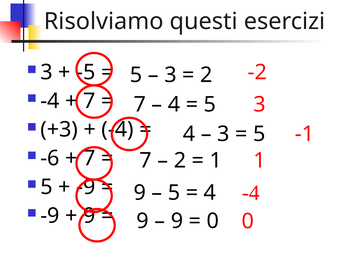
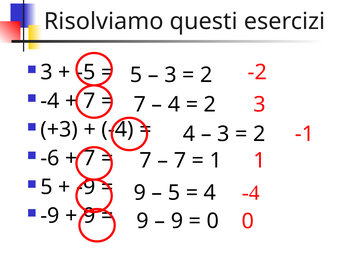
5 at (210, 104): 5 -> 2
5 at (259, 134): 5 -> 2
2 at (180, 160): 2 -> 7
